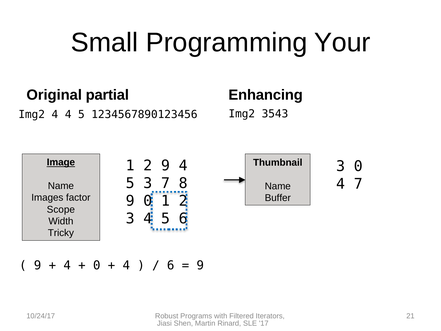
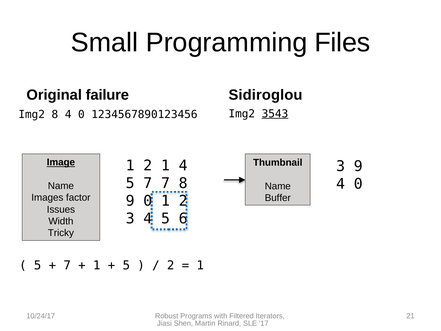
Your: Your -> Files
partial: partial -> failure
Enhancing: Enhancing -> Sidiroglou
Img2 4: 4 -> 8
5 at (81, 114): 5 -> 0
3543 underline: none -> present
2 9: 9 -> 1
3 0: 0 -> 9
5 3: 3 -> 7
7 at (358, 184): 7 -> 0
Scope: Scope -> Issues
9 at (38, 265): 9 -> 5
4 at (67, 265): 4 -> 7
0 at (97, 265): 0 -> 1
4 at (126, 265): 4 -> 5
6 at (171, 265): 6 -> 2
9 at (200, 265): 9 -> 1
